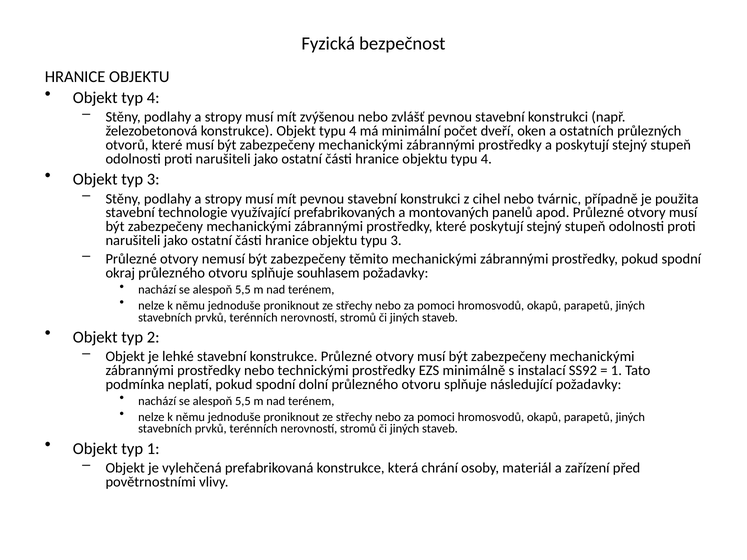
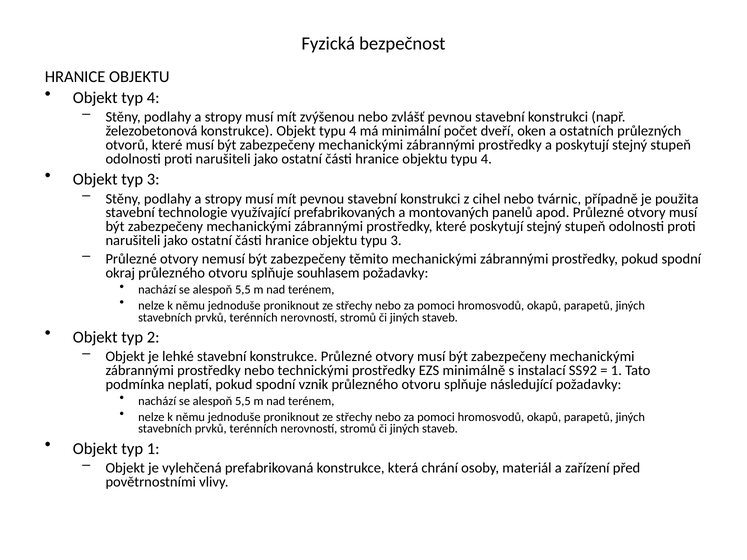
dolní: dolní -> vznik
